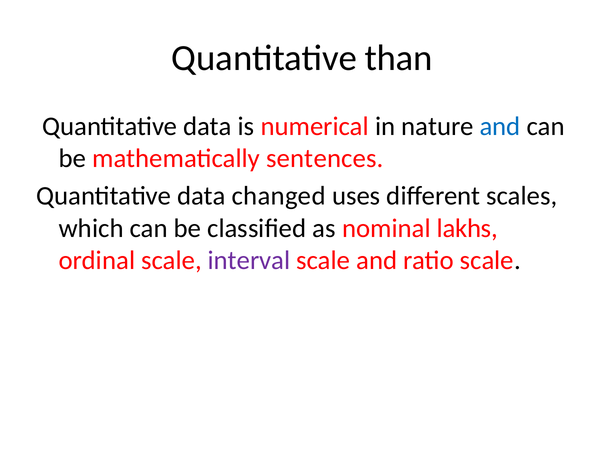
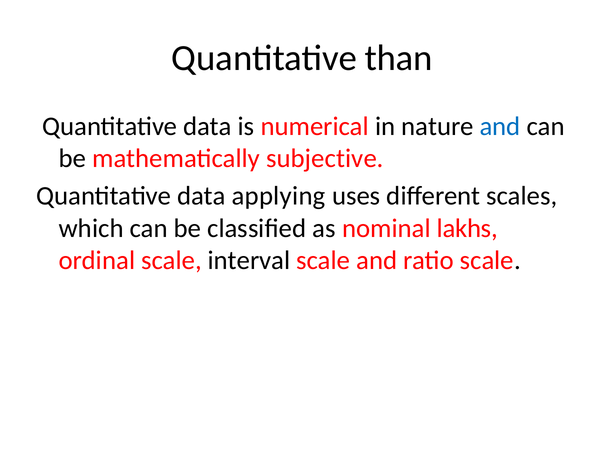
sentences: sentences -> subjective
changed: changed -> applying
interval colour: purple -> black
